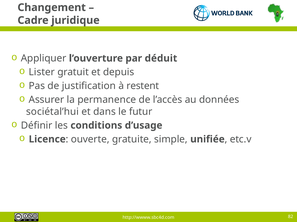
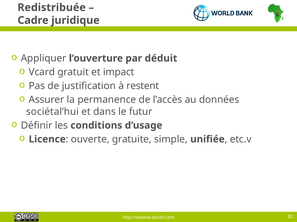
Changement: Changement -> Redistribuée
Lister: Lister -> Vcard
depuis: depuis -> impact
